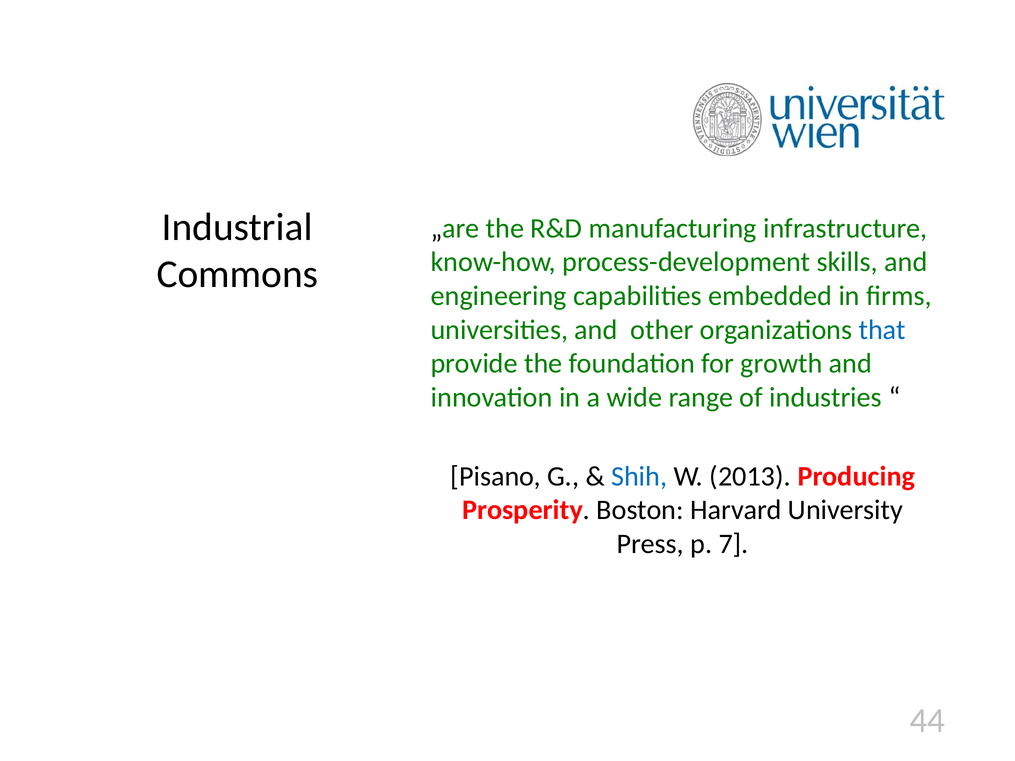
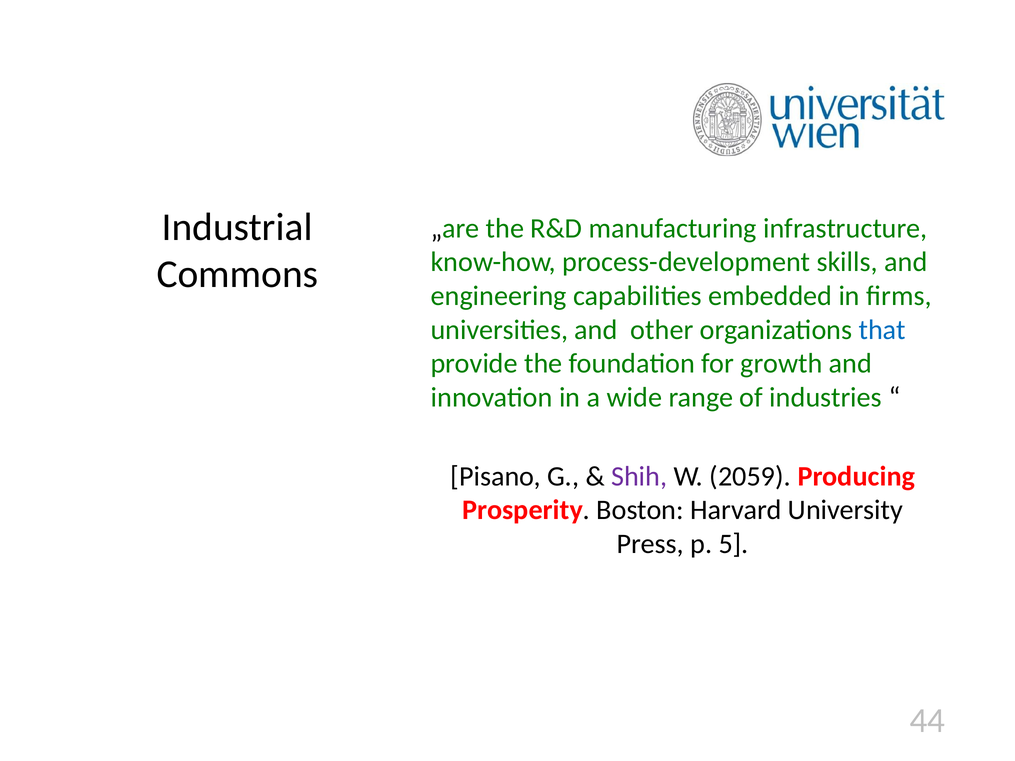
Shih colour: blue -> purple
2013: 2013 -> 2059
7: 7 -> 5
